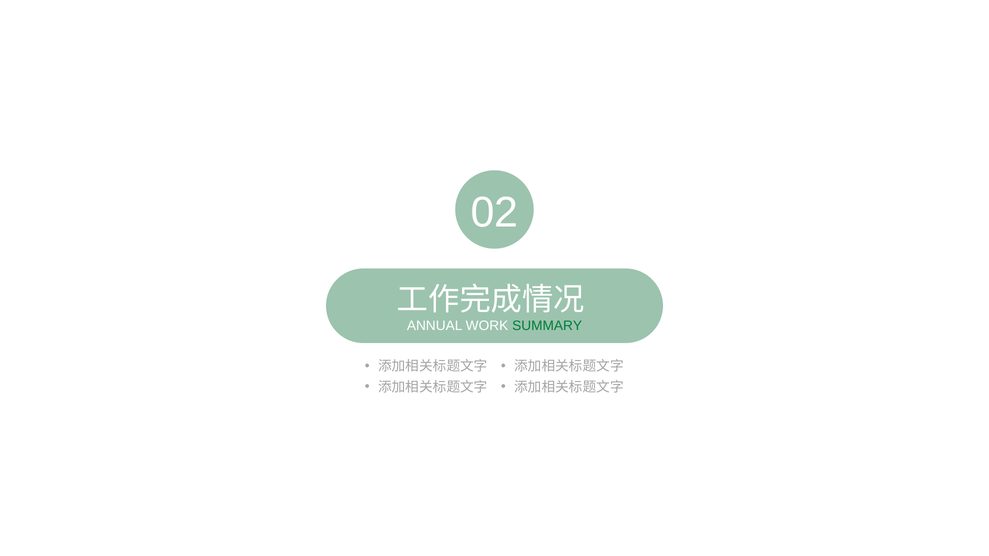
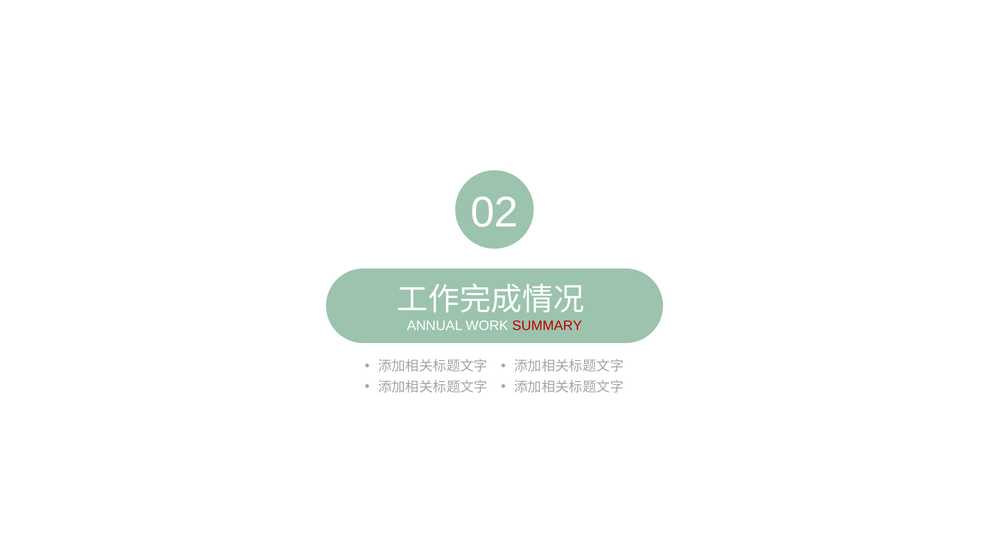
SUMMARY colour: green -> red
